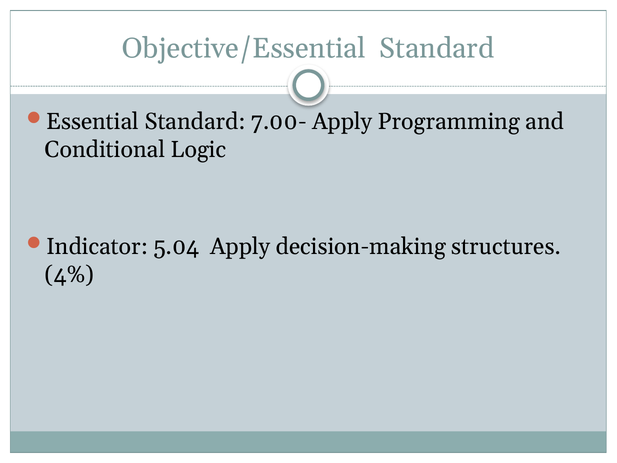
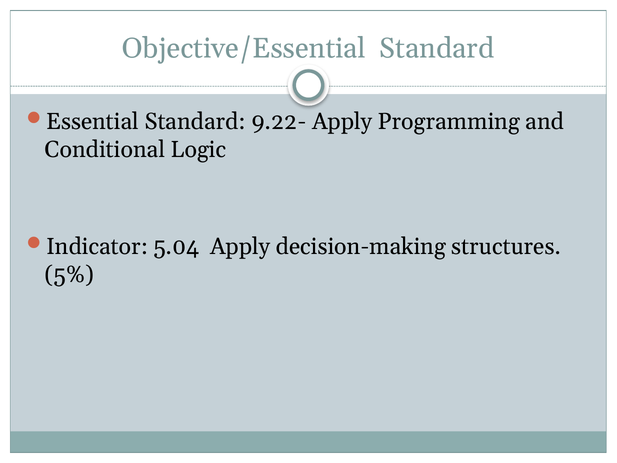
7.00-: 7.00- -> 9.22-
4%: 4% -> 5%
